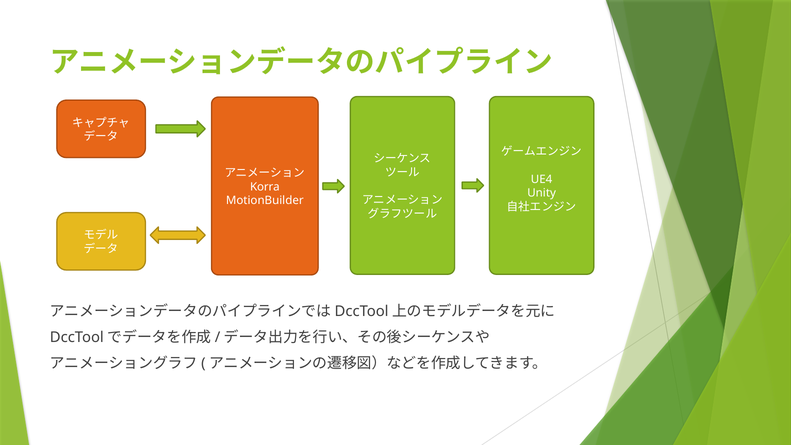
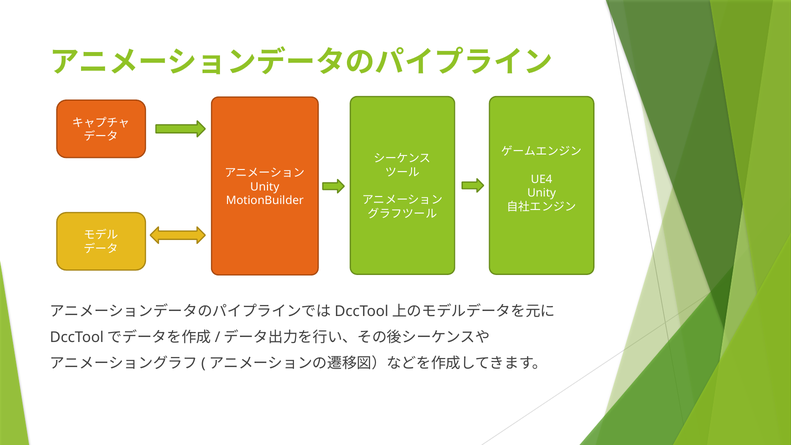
Korra at (265, 187): Korra -> Unity
